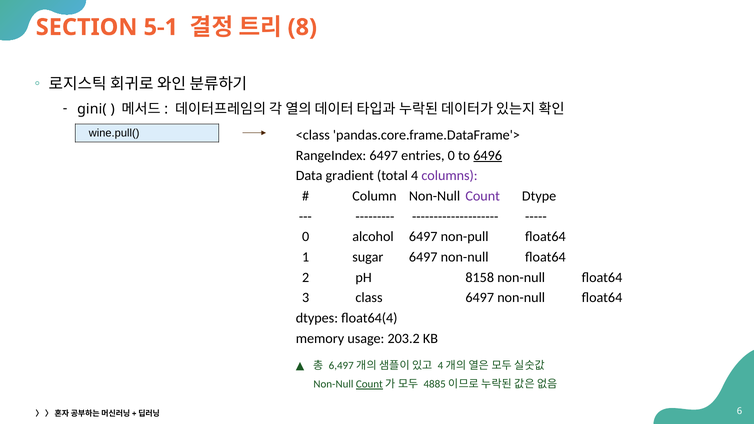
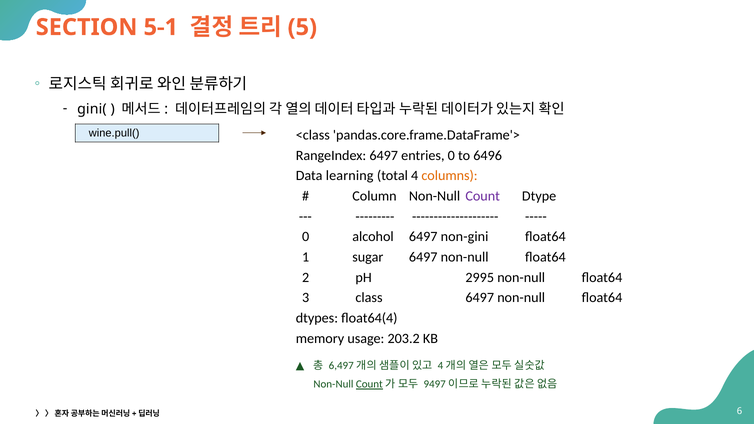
8: 8 -> 5
6496 underline: present -> none
gradient: gradient -> learning
columns colour: purple -> orange
non-pull: non-pull -> non-gini
8158: 8158 -> 2995
4885: 4885 -> 9497
